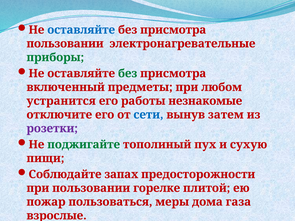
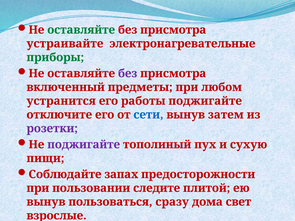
оставляйте at (81, 30) colour: blue -> green
пользовании at (65, 44): пользовании -> устраивайте
без at (128, 74) colour: green -> purple
работы незнакомые: незнакомые -> поджигайте
поджигайте at (84, 145) colour: green -> purple
горелке: горелке -> следите
пожар at (46, 202): пожар -> вынув
меры: меры -> сразу
газа: газа -> свет
